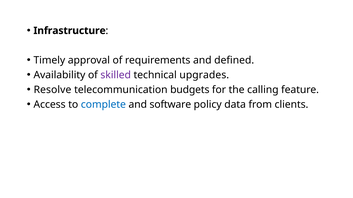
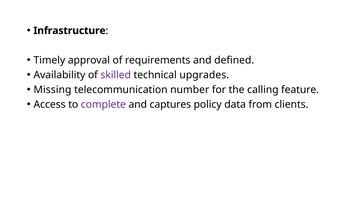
Resolve: Resolve -> Missing
budgets: budgets -> number
complete colour: blue -> purple
software: software -> captures
